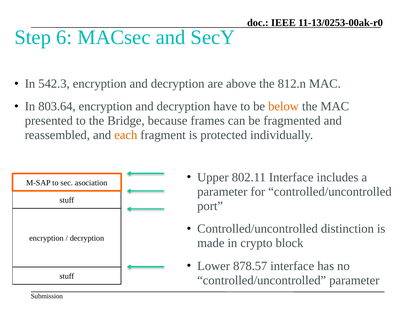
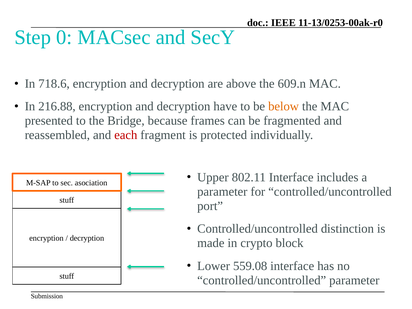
6: 6 -> 0
542.3: 542.3 -> 718.6
812.n: 812.n -> 609.n
803.64: 803.64 -> 216.88
each colour: orange -> red
878.57: 878.57 -> 559.08
